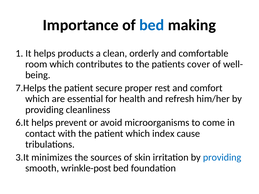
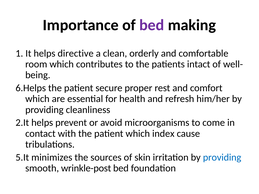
bed at (152, 25) colour: blue -> purple
products: products -> directive
cover: cover -> intact
7.Helps: 7.Helps -> 6.Helps
6.It: 6.It -> 2.It
3.It: 3.It -> 5.It
